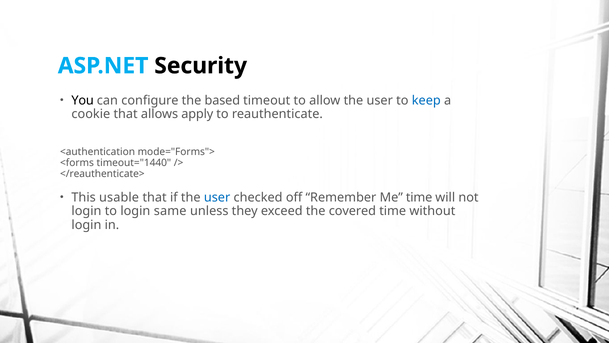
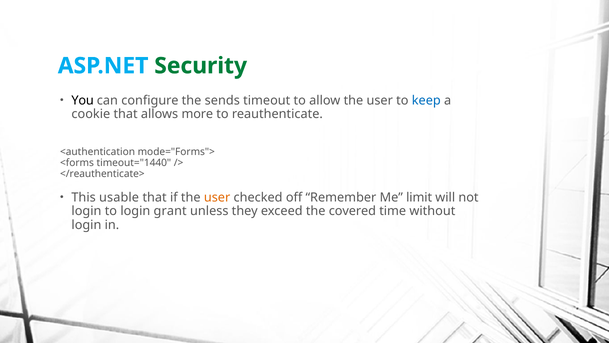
Security colour: black -> green
based: based -> sends
apply: apply -> more
user at (217, 197) colour: blue -> orange
Me time: time -> limit
same: same -> grant
